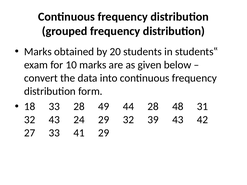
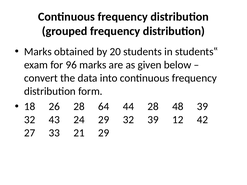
10: 10 -> 96
18 33: 33 -> 26
49: 49 -> 64
48 31: 31 -> 39
39 43: 43 -> 12
41: 41 -> 21
